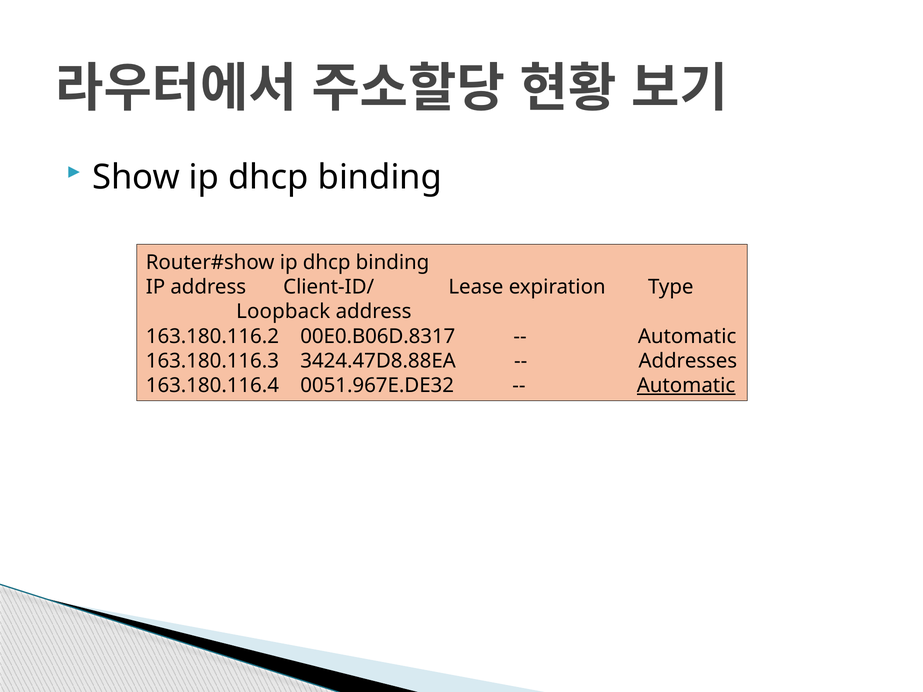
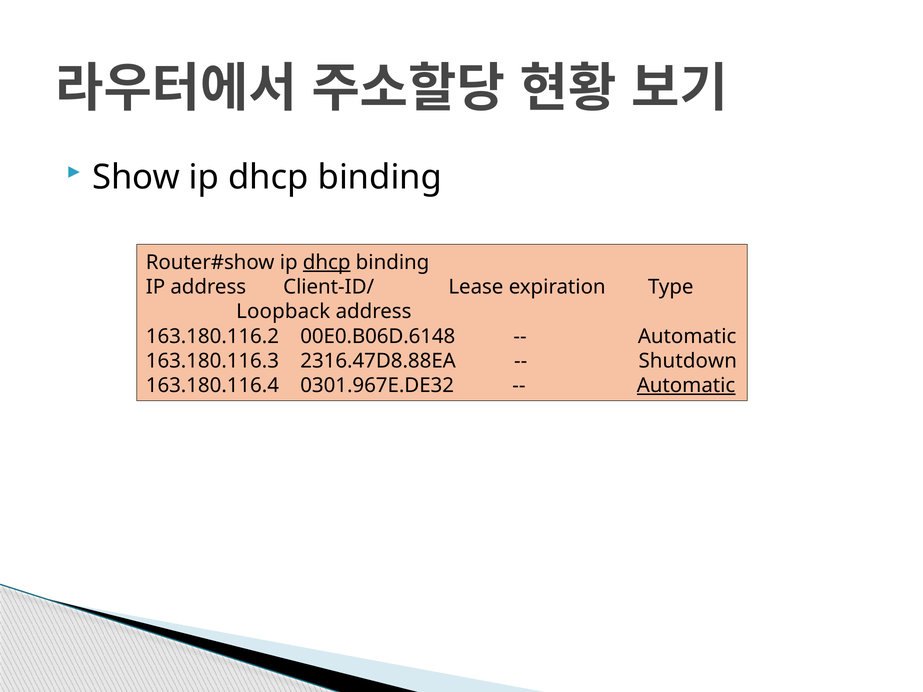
dhcp at (327, 263) underline: none -> present
00E0.B06D.8317: 00E0.B06D.8317 -> 00E0.B06D.6148
3424.47D8.88EA: 3424.47D8.88EA -> 2316.47D8.88EA
Addresses: Addresses -> Shutdown
0051.967E.DE32: 0051.967E.DE32 -> 0301.967E.DE32
